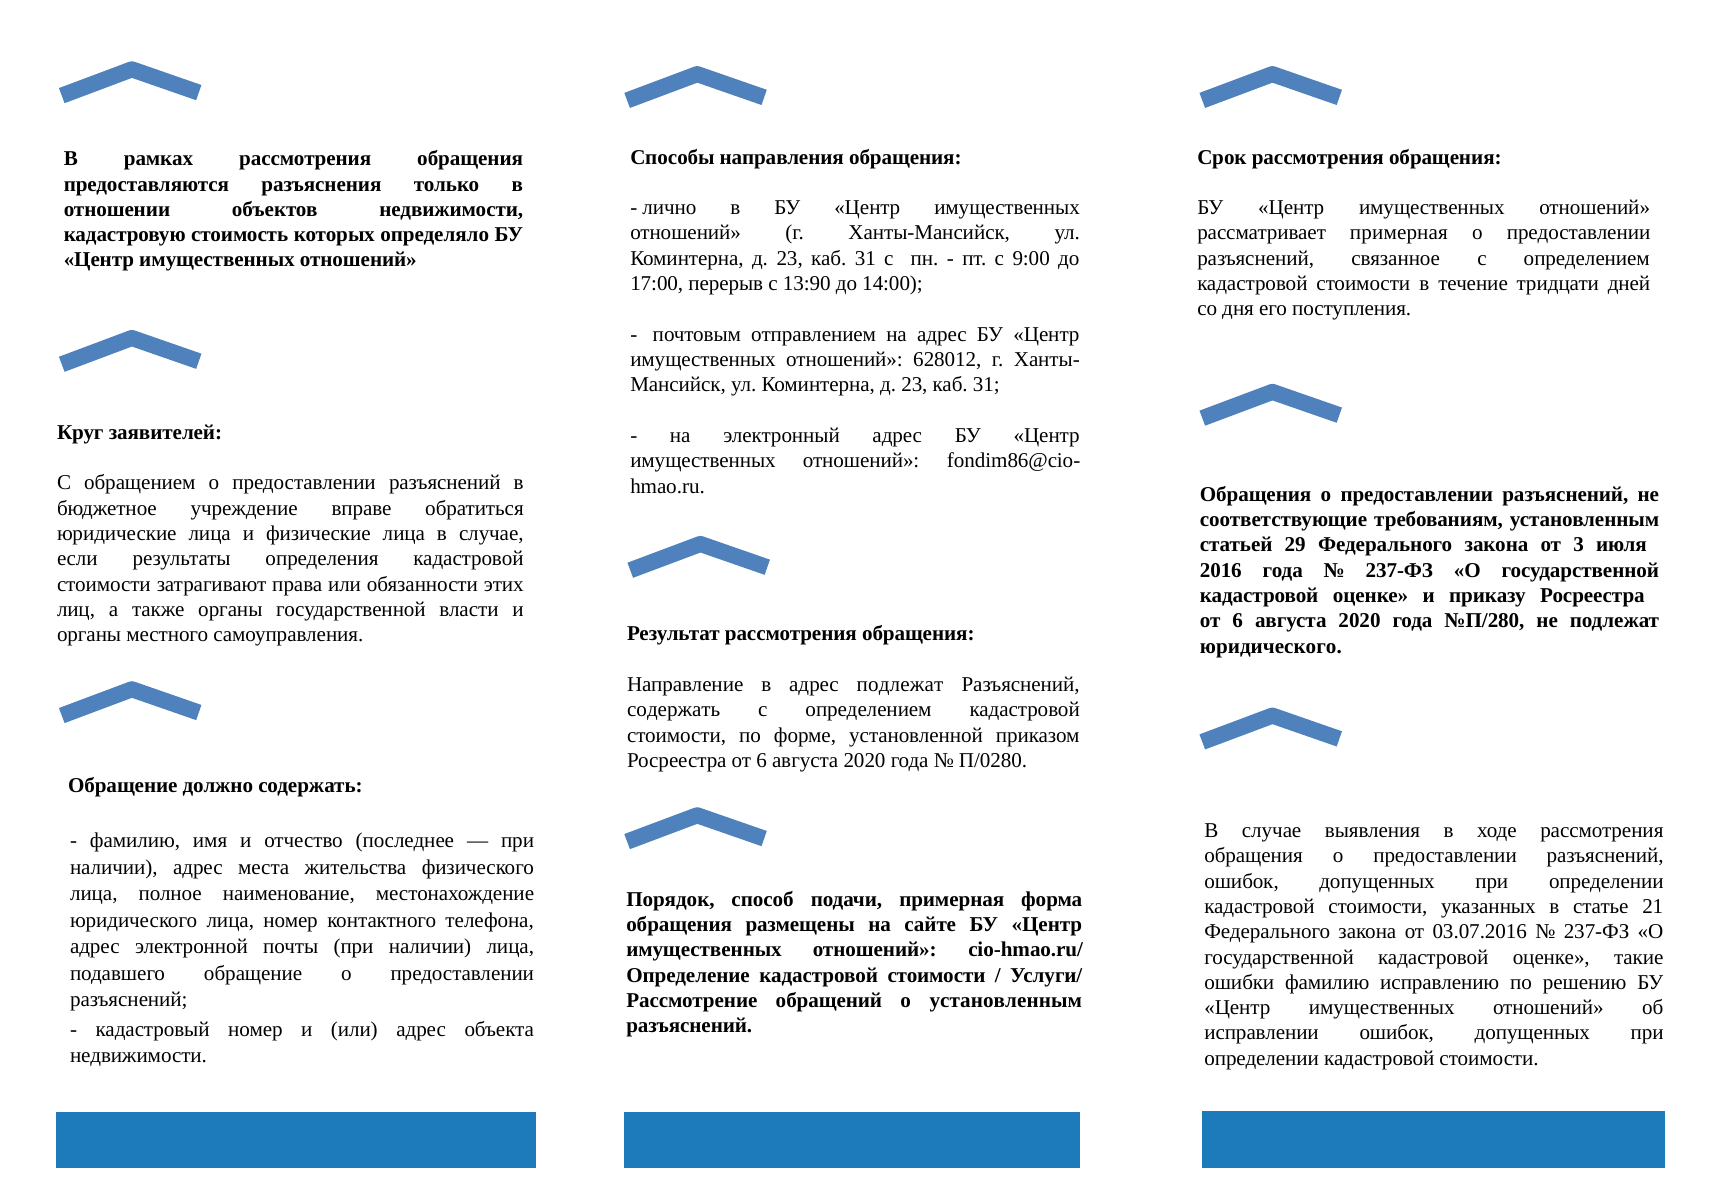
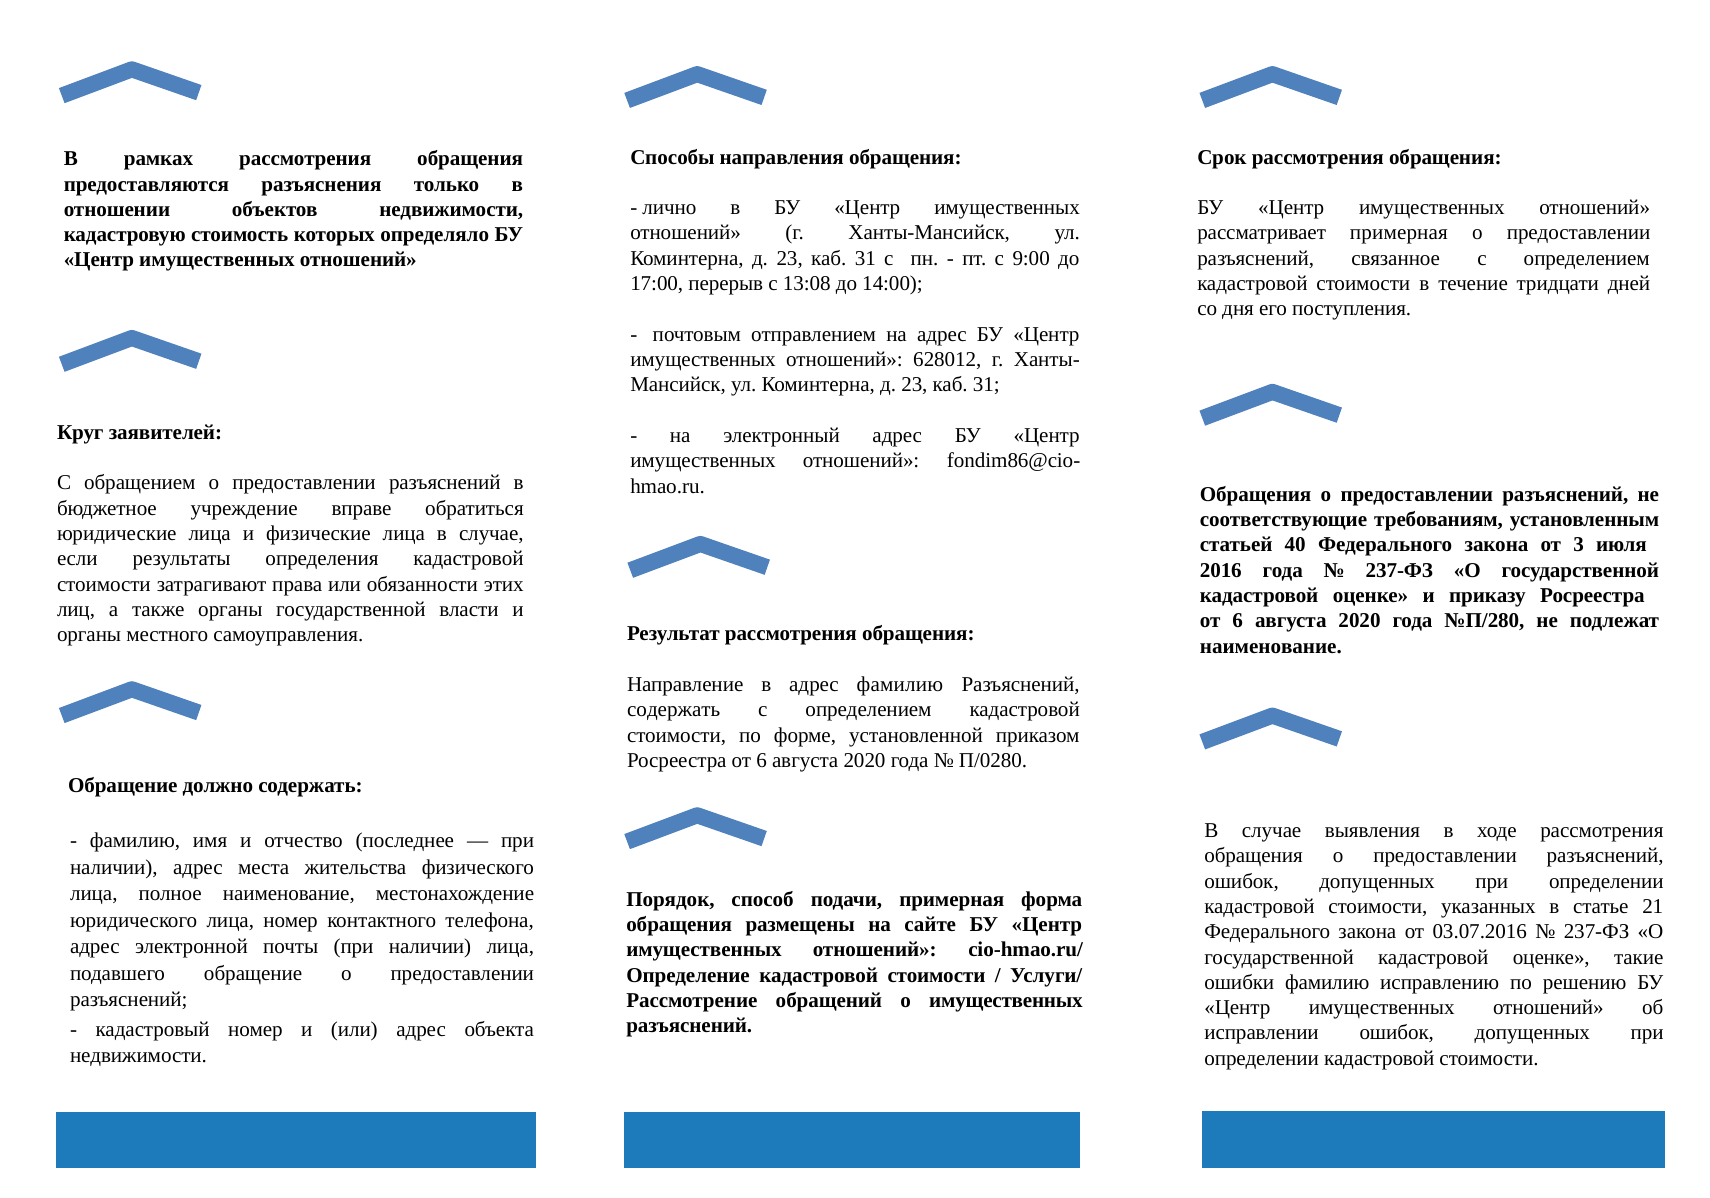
13:90: 13:90 -> 13:08
29: 29 -> 40
юридического at (1271, 646): юридического -> наименование
адрес подлежат: подлежат -> фамилию
о установленным: установленным -> имущественных
